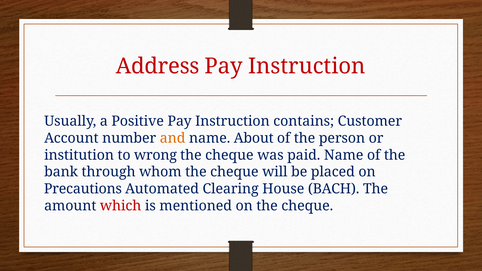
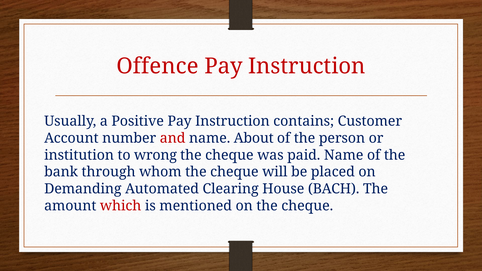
Address: Address -> Offence
and colour: orange -> red
Precautions: Precautions -> Demanding
